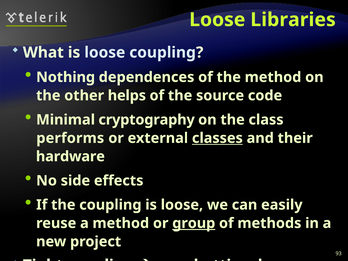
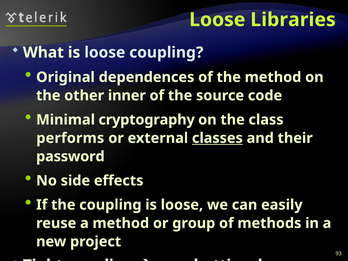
Nothing: Nothing -> Original
helps: helps -> inner
hardware: hardware -> password
group underline: present -> none
